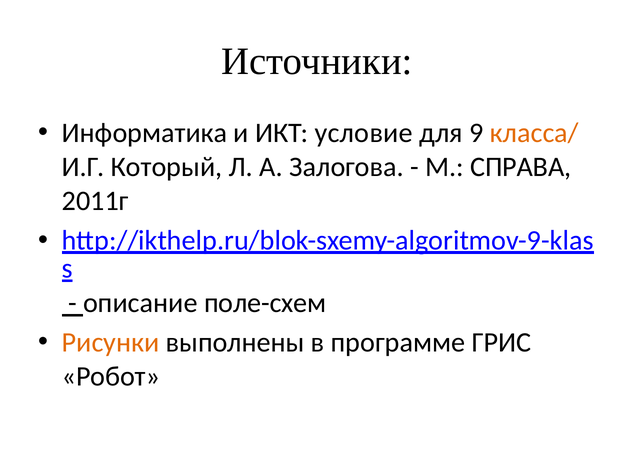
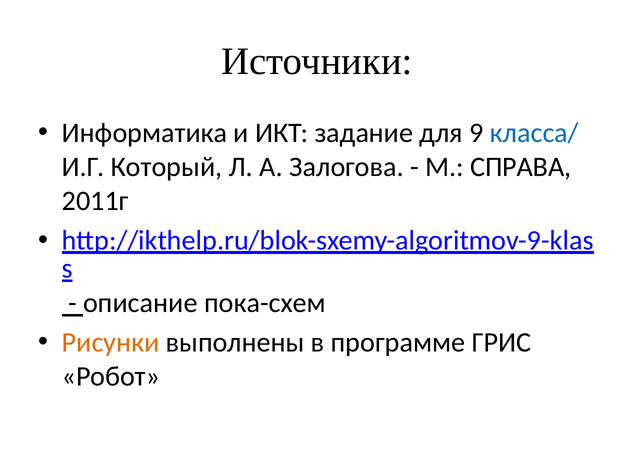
условие: условие -> задание
класса/ colour: orange -> blue
поле-схем: поле-схем -> пока-схем
